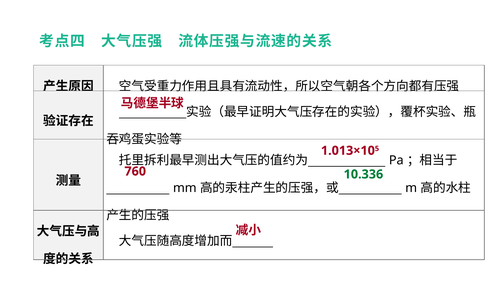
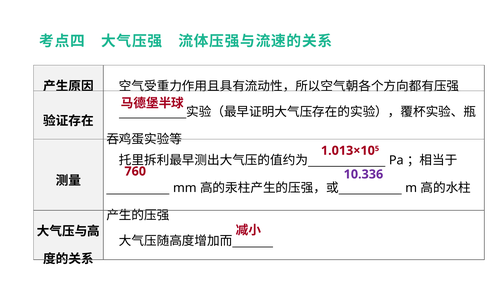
10.336 colour: green -> purple
